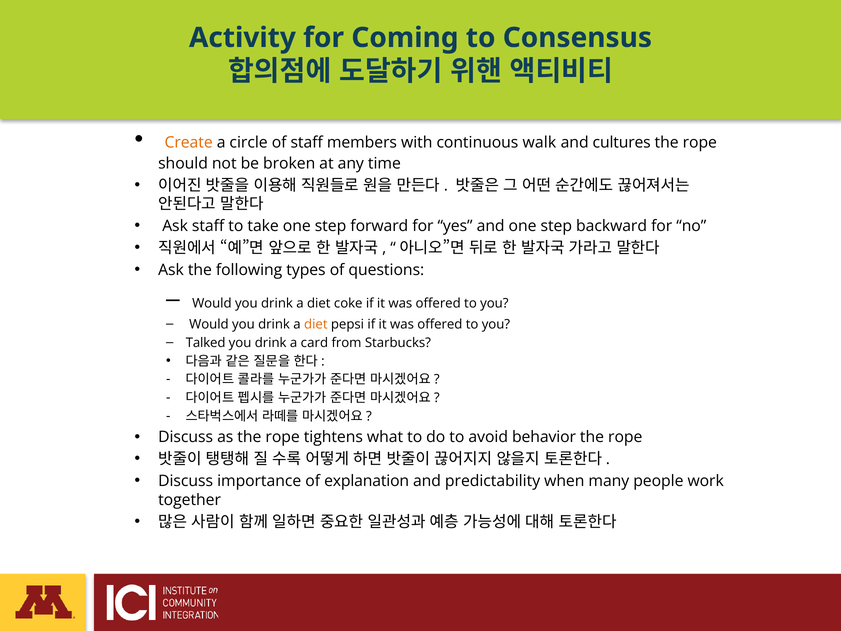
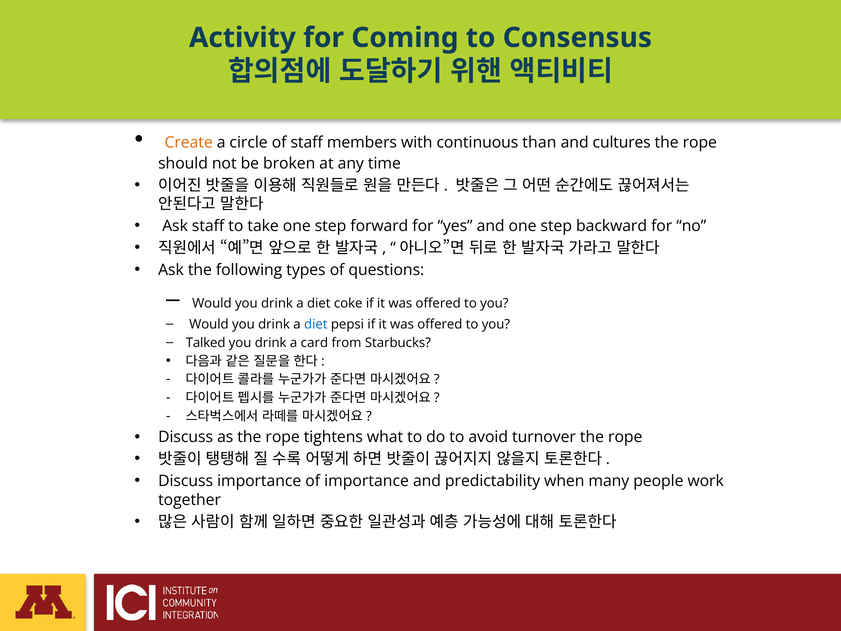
walk: walk -> than
diet at (316, 324) colour: orange -> blue
behavior: behavior -> turnover
of explanation: explanation -> importance
